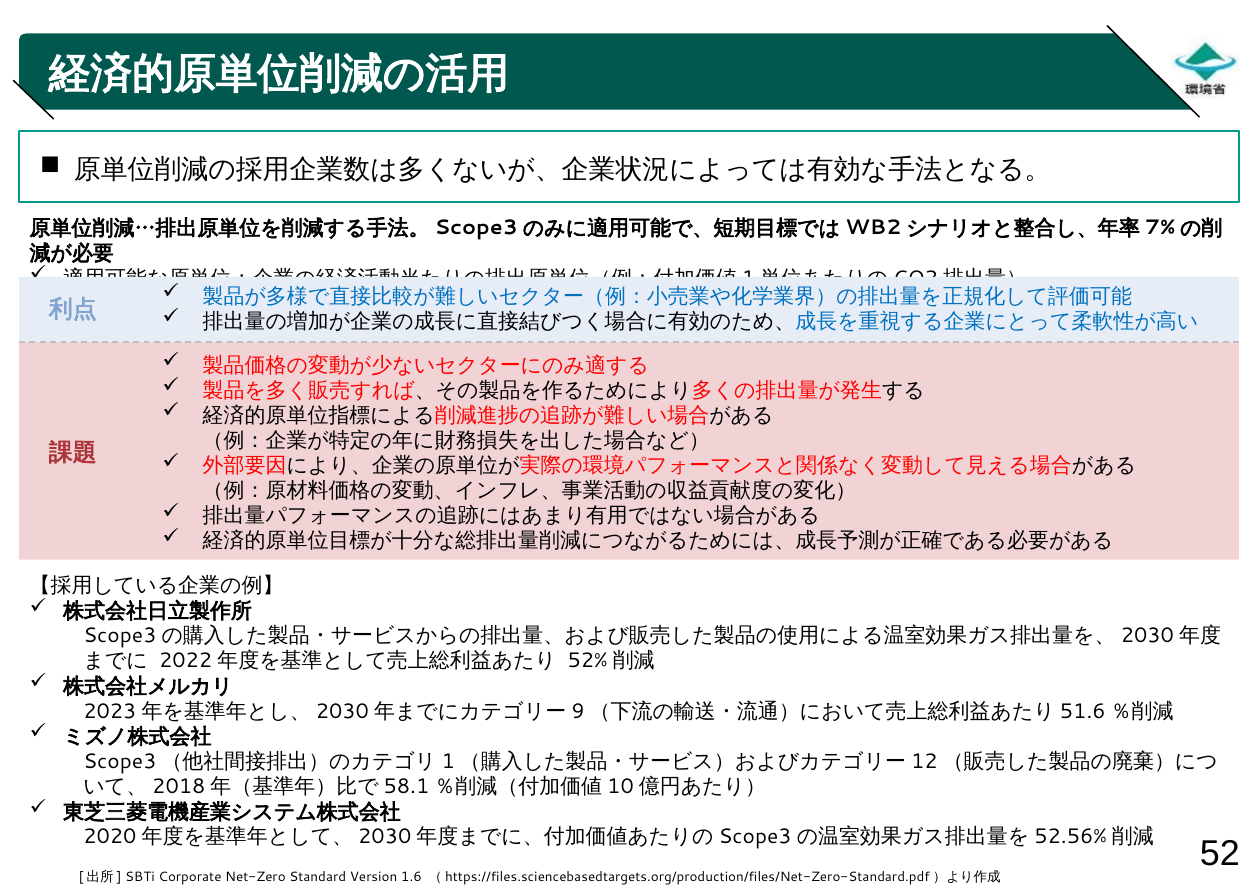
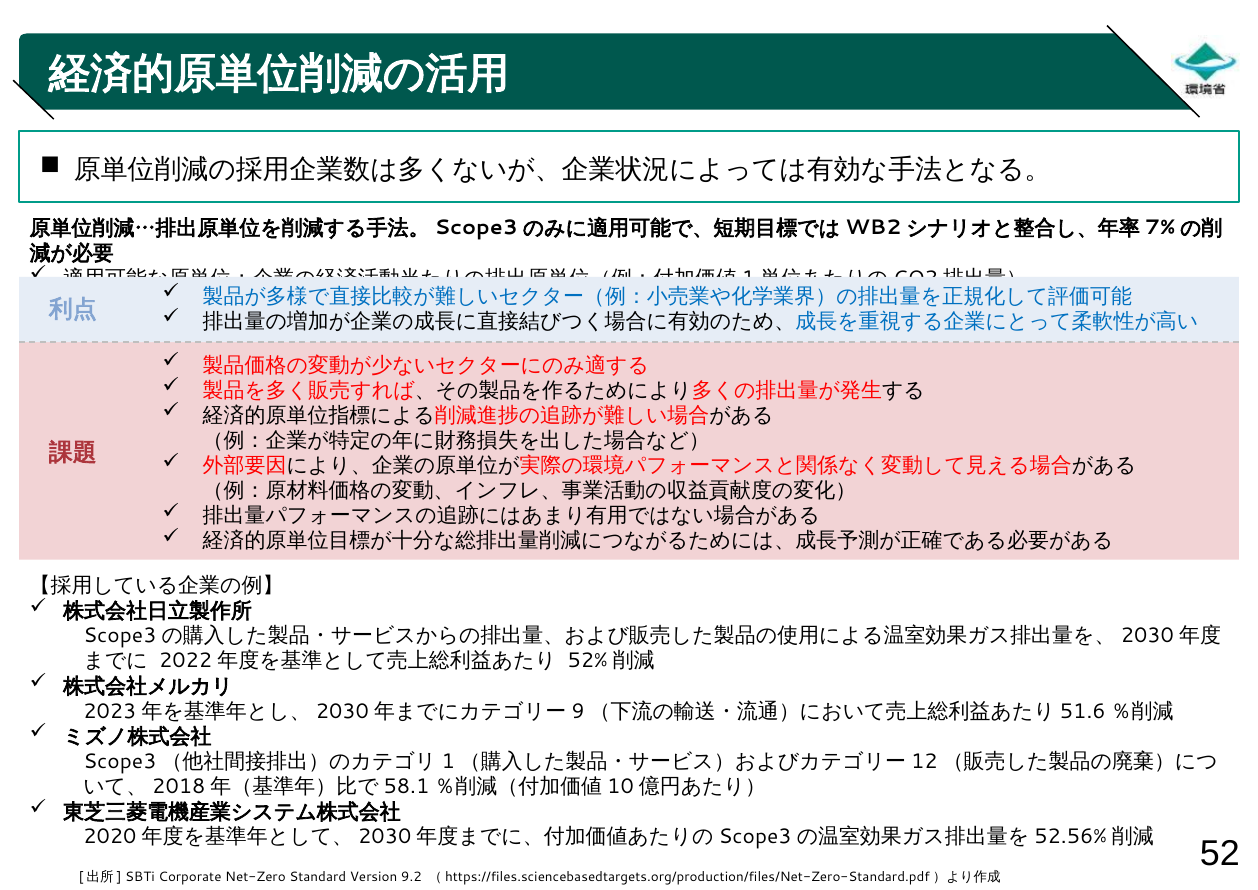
1.6: 1.6 -> 9.2
